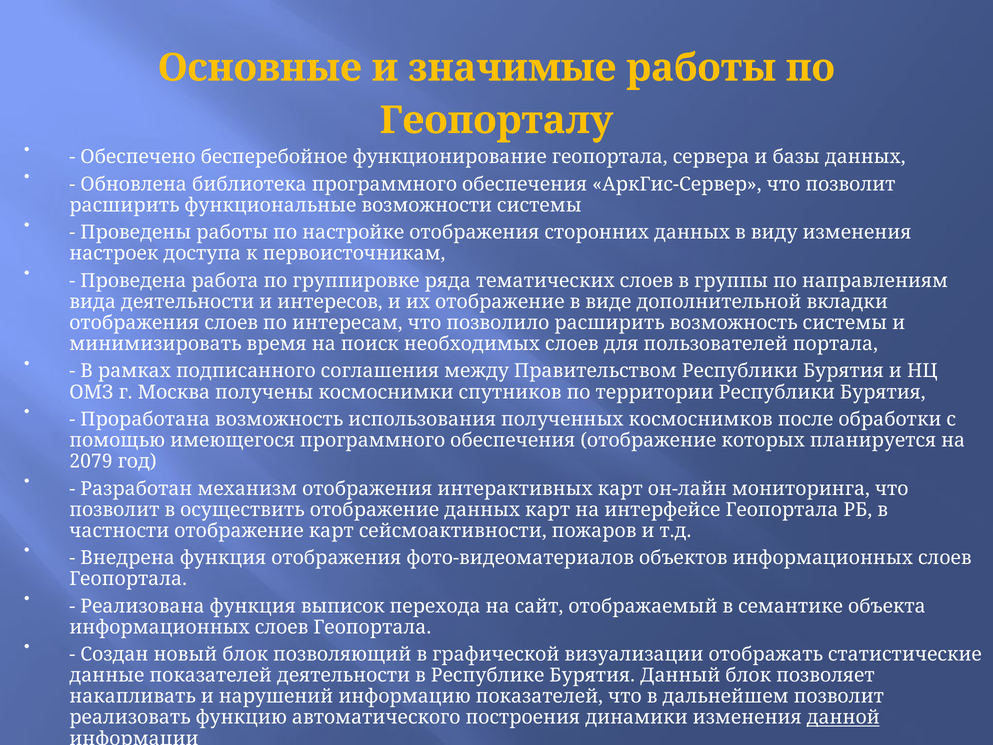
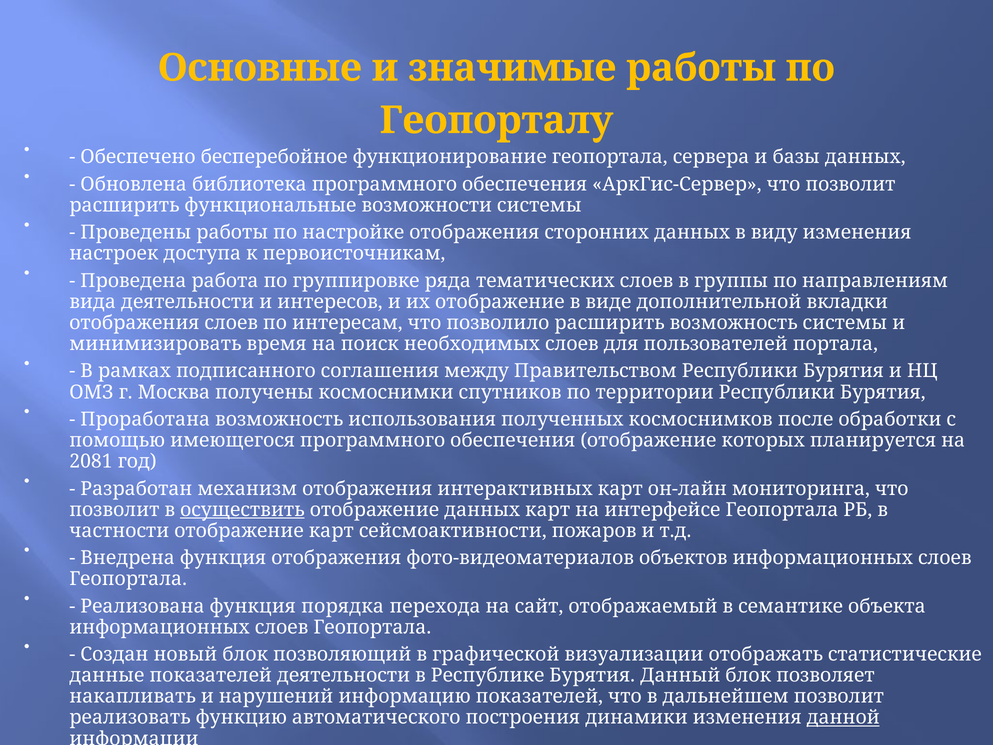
2079: 2079 -> 2081
осуществить underline: none -> present
выписок: выписок -> порядка
